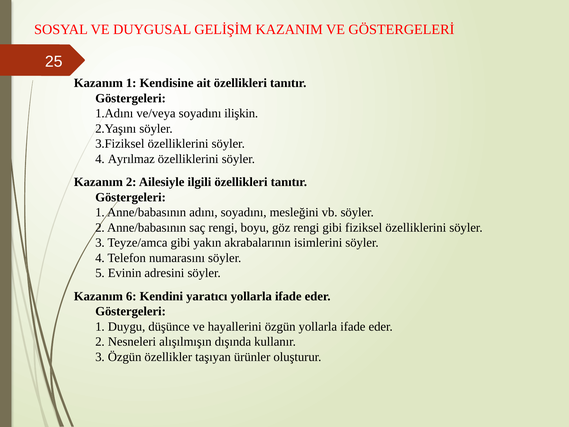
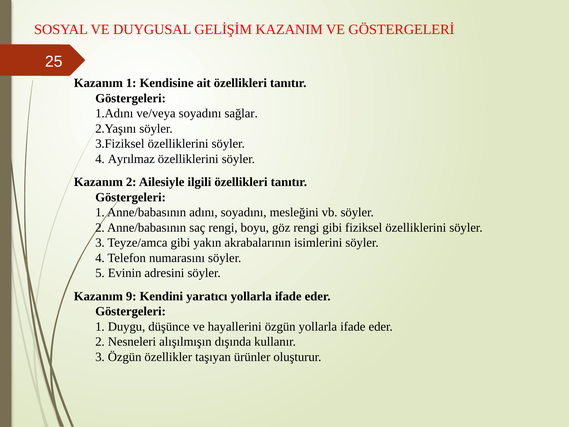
ilişkin: ilişkin -> sağlar
6: 6 -> 9
